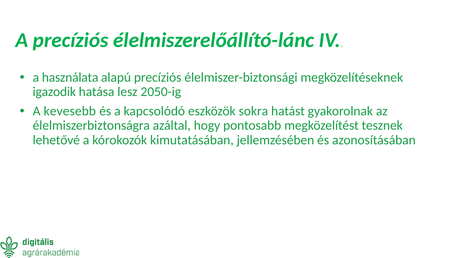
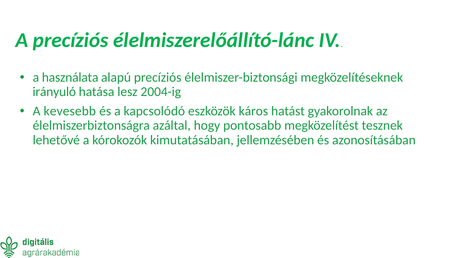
igazodik: igazodik -> irányuló
2050-ig: 2050-ig -> 2004-ig
sokra: sokra -> káros
